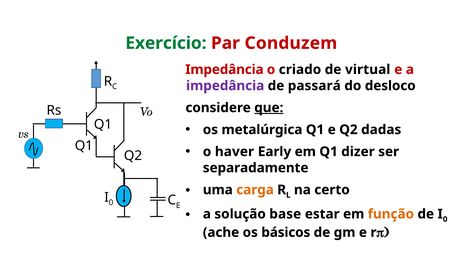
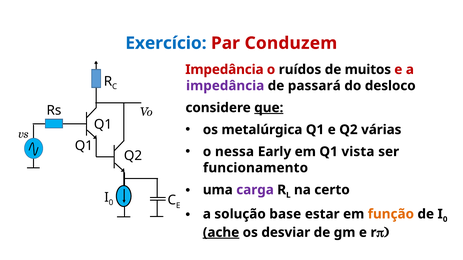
Exercício colour: green -> blue
criado: criado -> ruídos
virtual: virtual -> muitos
dadas: dadas -> várias
haver: haver -> nessa
dizer: dizer -> vista
separadamente: separadamente -> funcionamento
carga colour: orange -> purple
ache underline: none -> present
básicos: básicos -> desviar
